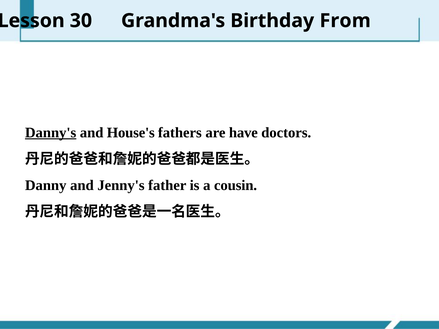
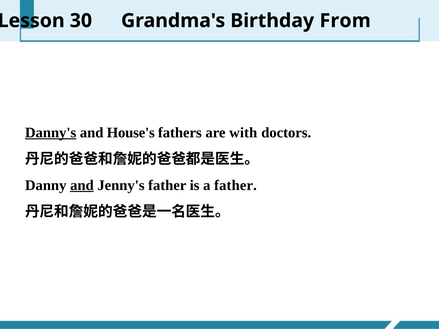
have: have -> with
and at (82, 185) underline: none -> present
a cousin: cousin -> father
